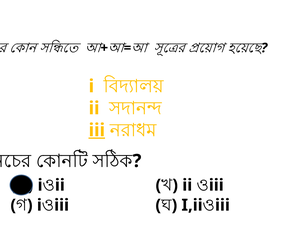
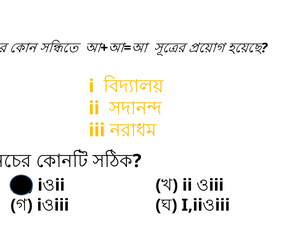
iii at (97, 130) underline: present -> none
